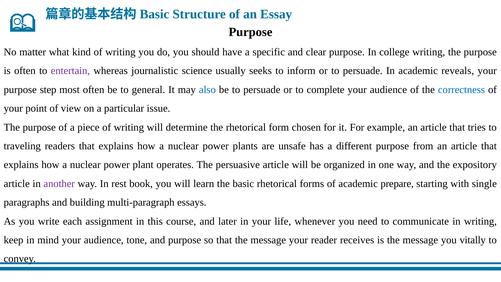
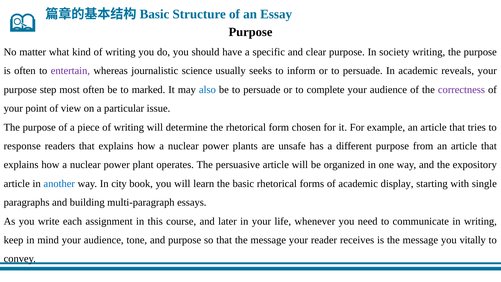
college: college -> society
general: general -> marked
correctness colour: blue -> purple
traveling: traveling -> response
another colour: purple -> blue
rest: rest -> city
prepare: prepare -> display
